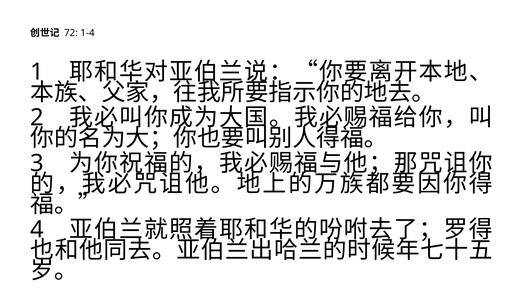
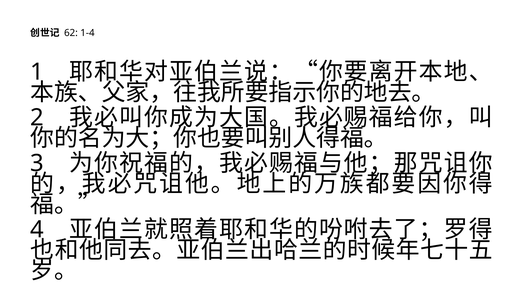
72: 72 -> 62
